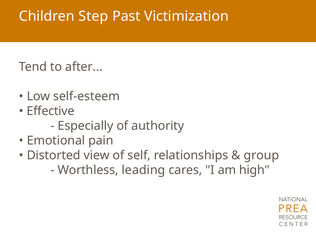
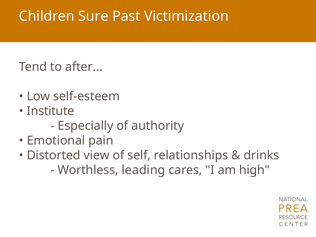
Step: Step -> Sure
Effective: Effective -> Institute
group: group -> drinks
